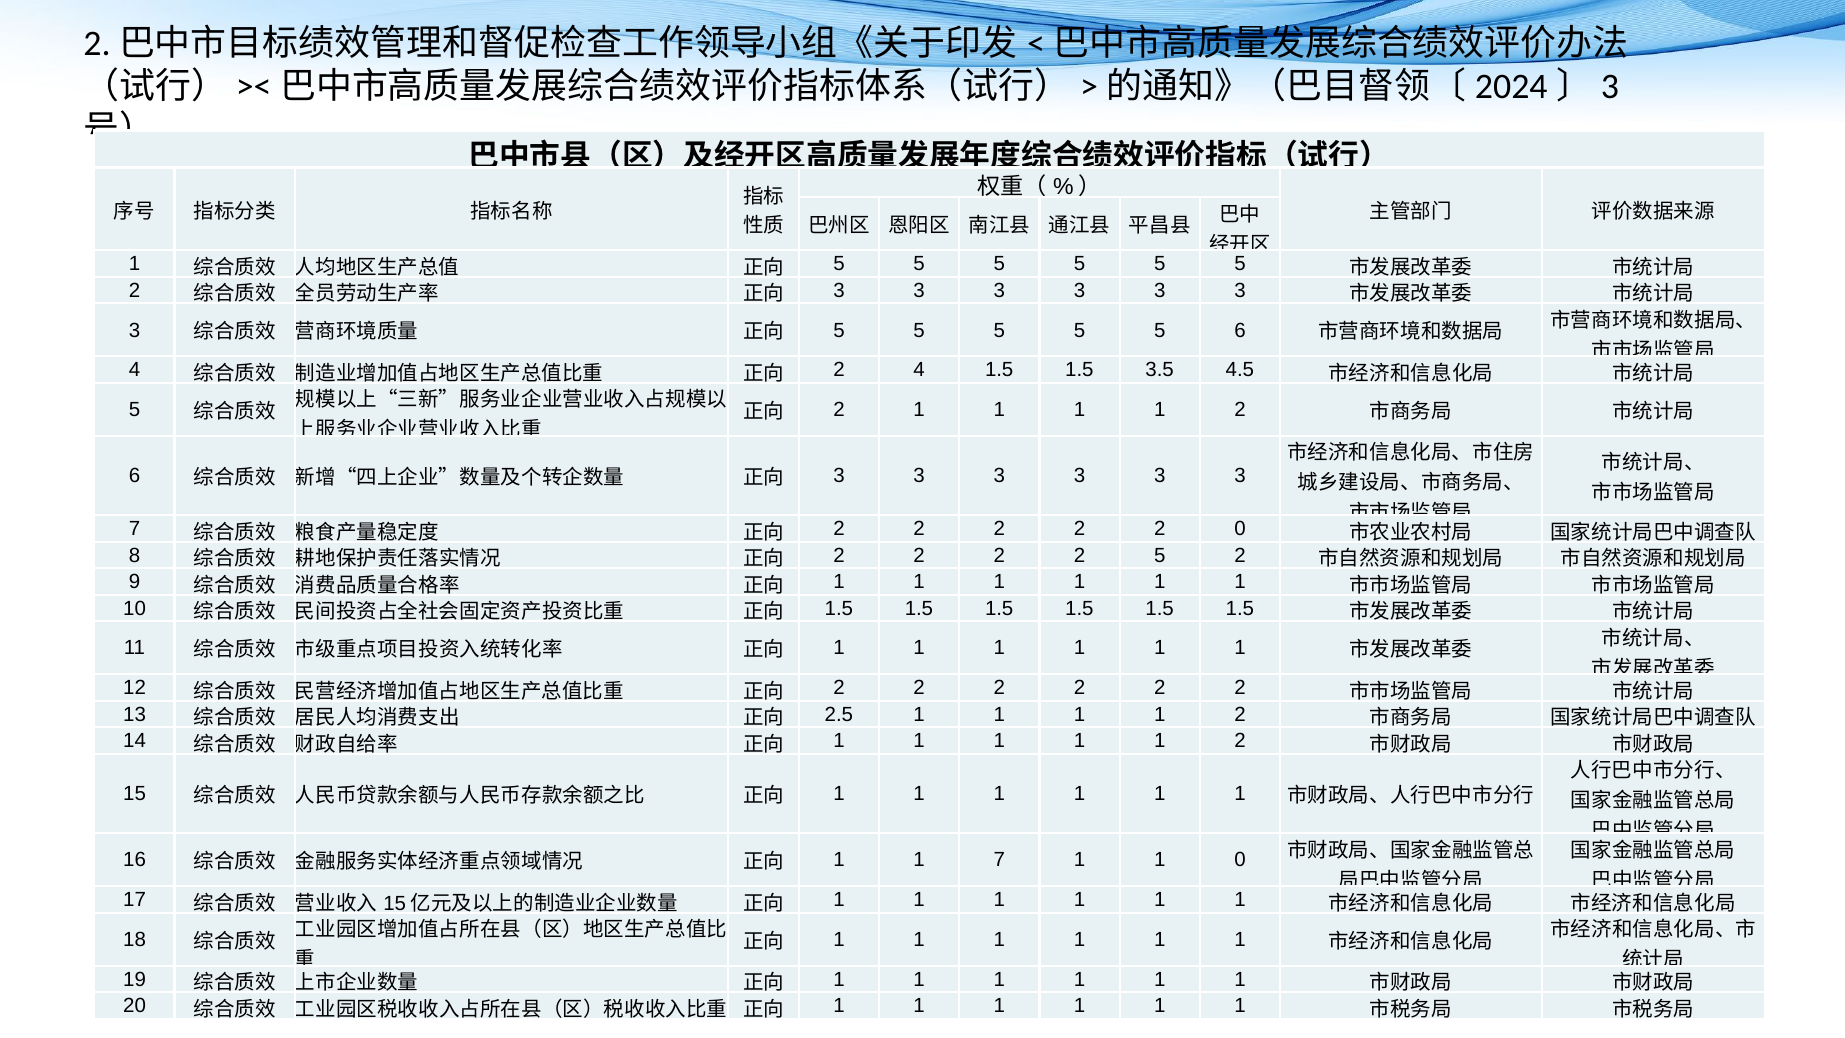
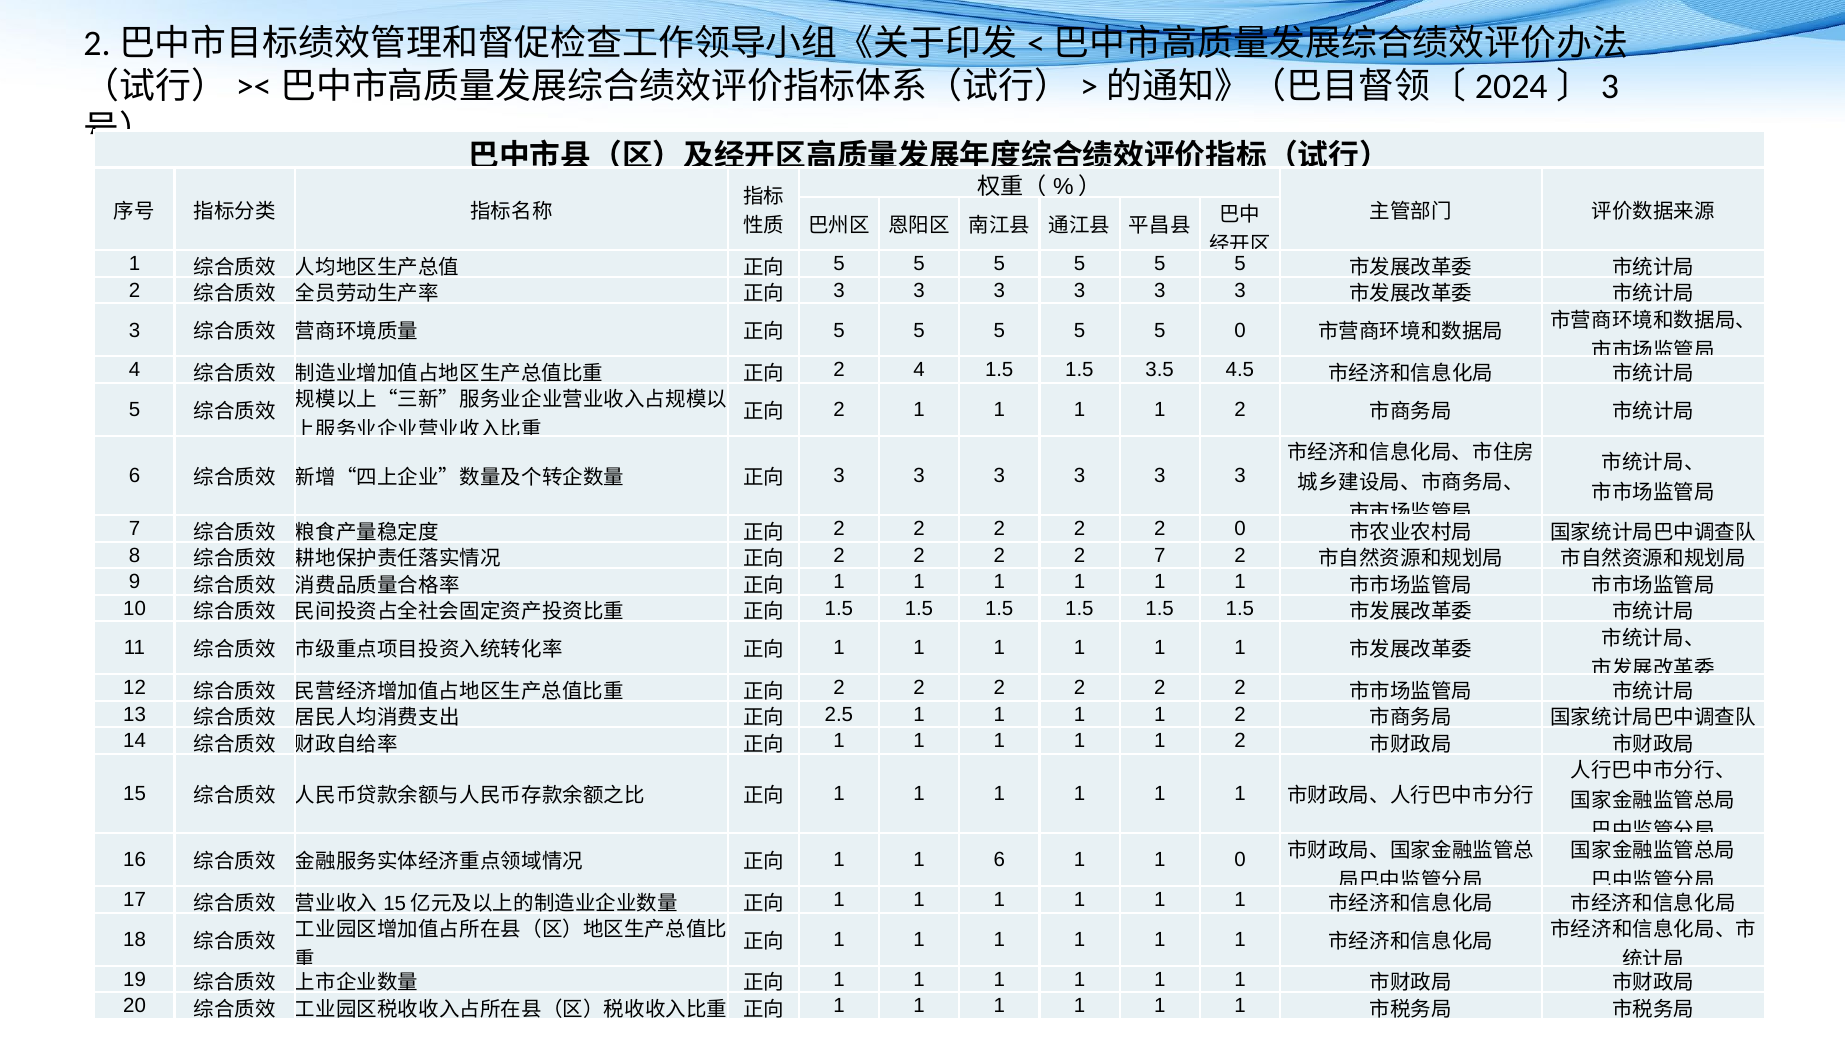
5 6: 6 -> 0
2 5: 5 -> 7
1 7: 7 -> 6
